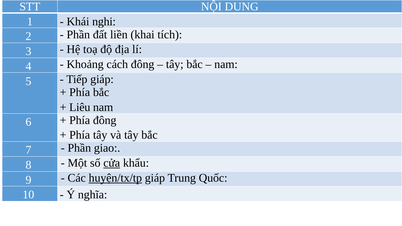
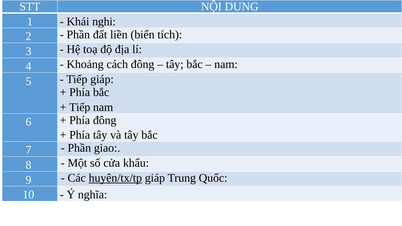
khai: khai -> biển
Liêu at (80, 107): Liêu -> Tiếp
cửa underline: present -> none
